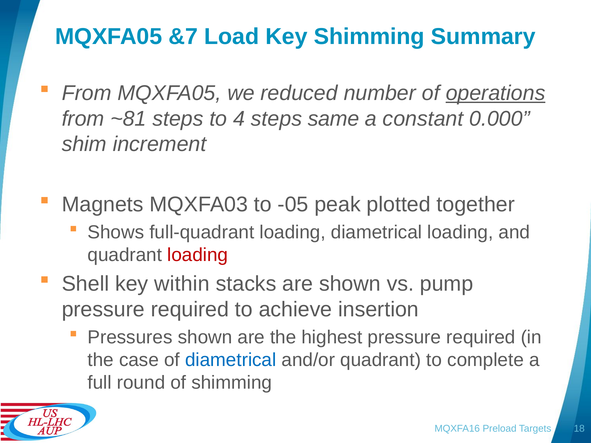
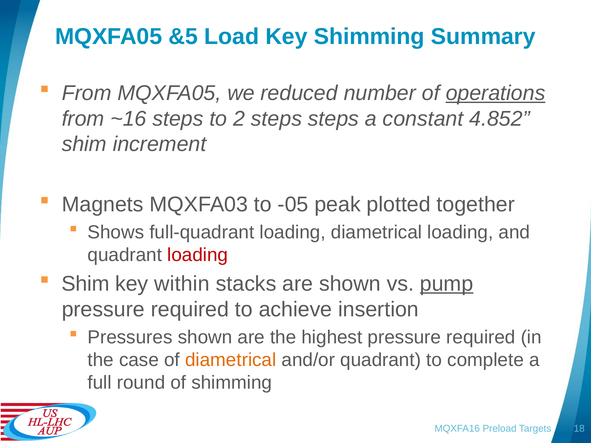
&7: &7 -> &5
~81: ~81 -> ~16
4: 4 -> 2
steps same: same -> steps
0.000: 0.000 -> 4.852
Shell at (85, 284): Shell -> Shim
pump underline: none -> present
diametrical at (231, 360) colour: blue -> orange
